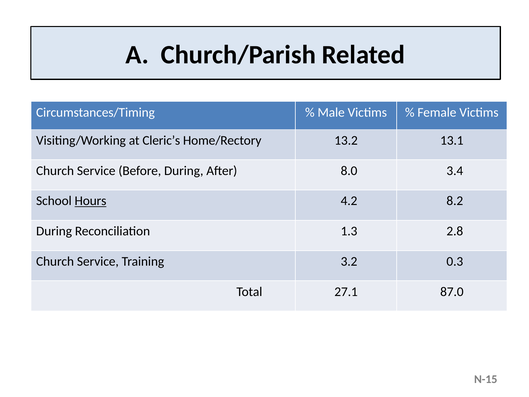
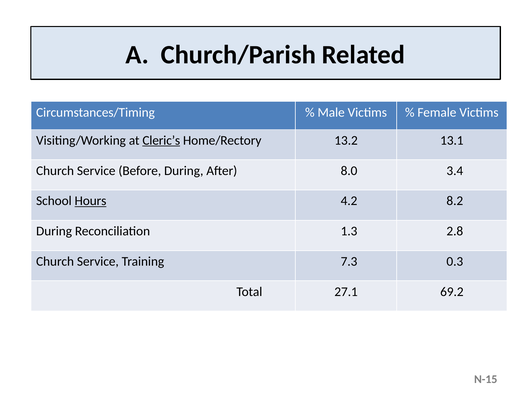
Cleric’s underline: none -> present
3.2: 3.2 -> 7.3
87.0: 87.0 -> 69.2
